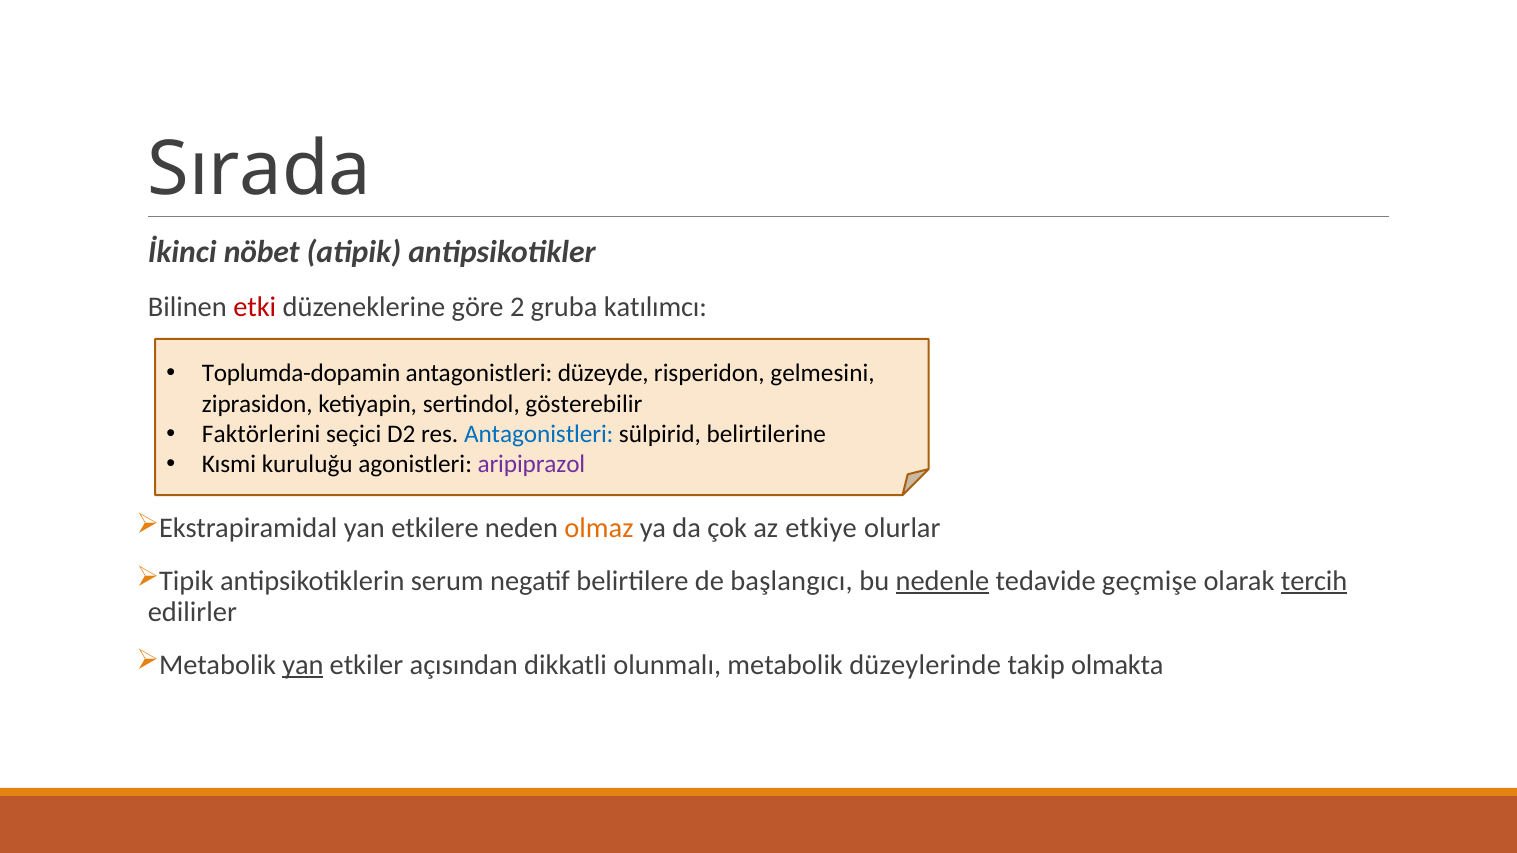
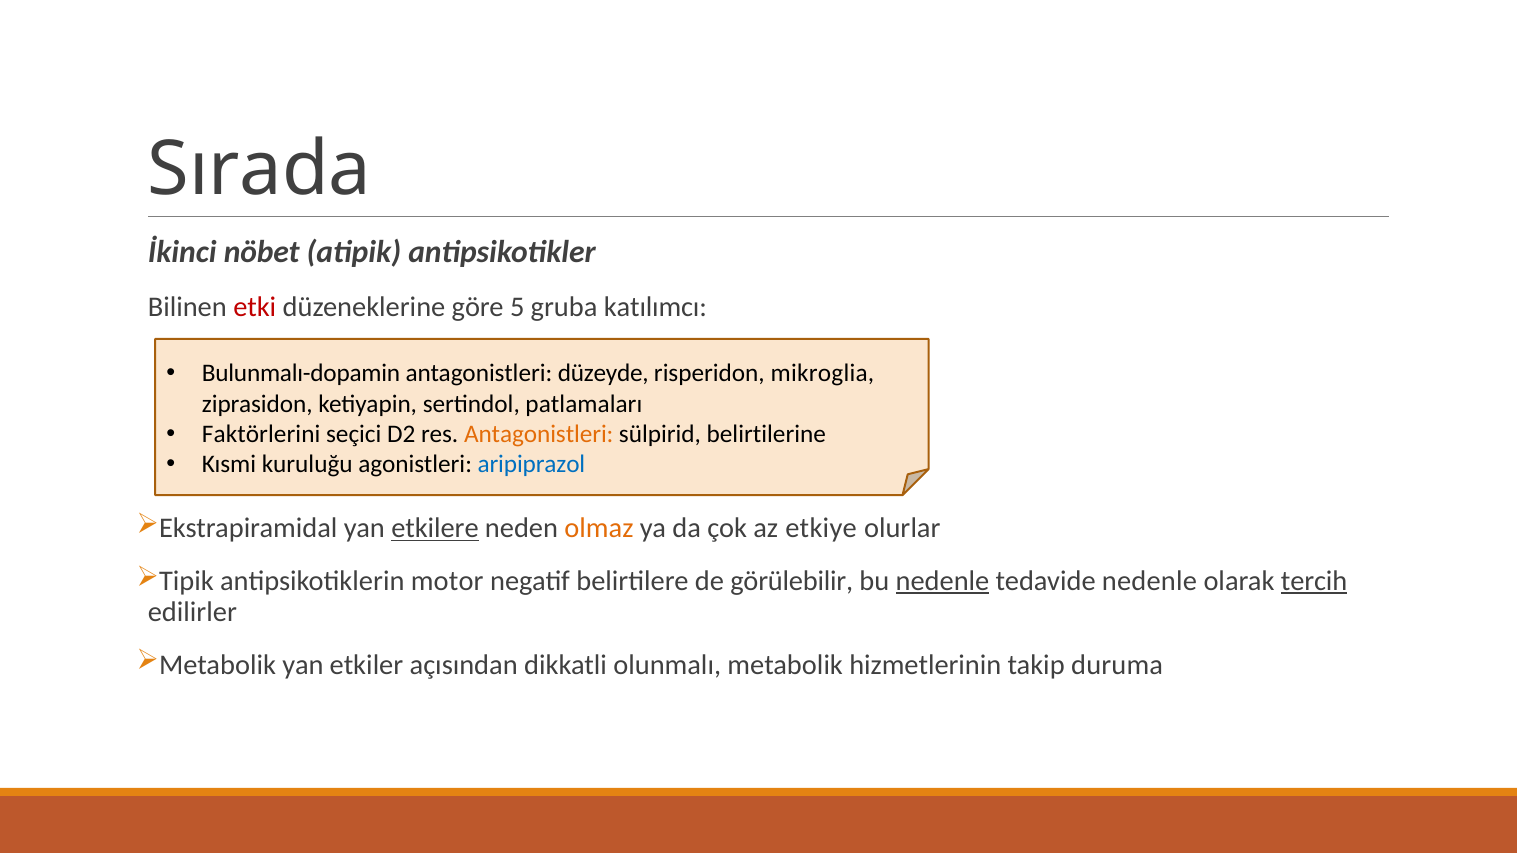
2: 2 -> 5
Toplumda-dopamin: Toplumda-dopamin -> Bulunmalı-dopamin
gelmesini: gelmesini -> mikroglia
gösterebilir: gösterebilir -> patlamaları
Antagonistleri at (539, 434) colour: blue -> orange
aripiprazol colour: purple -> blue
etkilere underline: none -> present
serum: serum -> motor
başlangıcı: başlangıcı -> görülebilir
tedavide geçmişe: geçmişe -> nedenle
yan at (303, 665) underline: present -> none
düzeylerinde: düzeylerinde -> hizmetlerinin
olmakta: olmakta -> duruma
